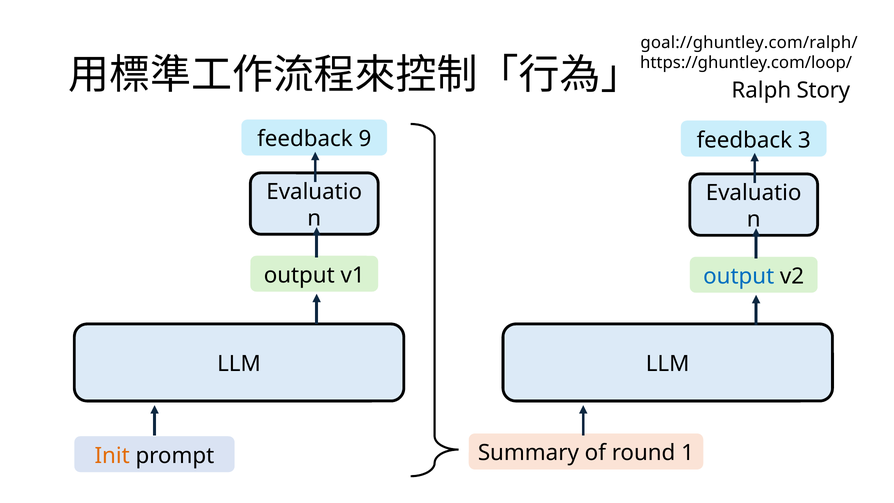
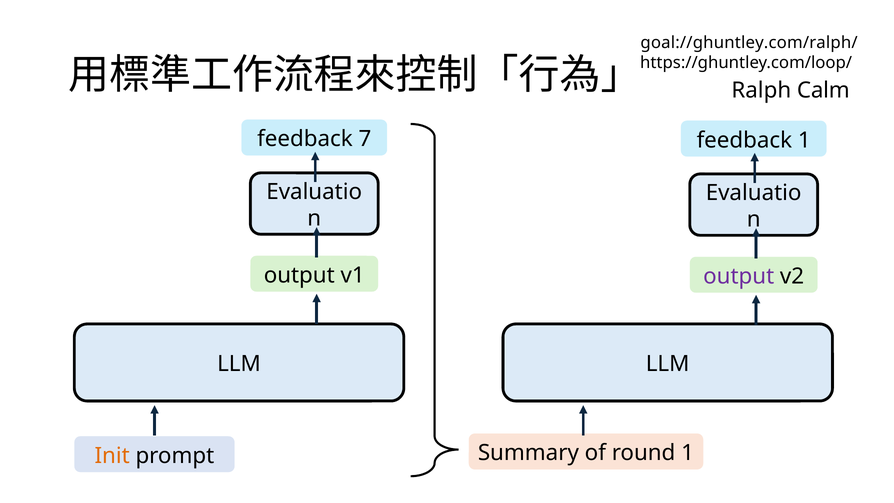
Story: Story -> Calm
9: 9 -> 7
feedback 3: 3 -> 1
output at (739, 276) colour: blue -> purple
